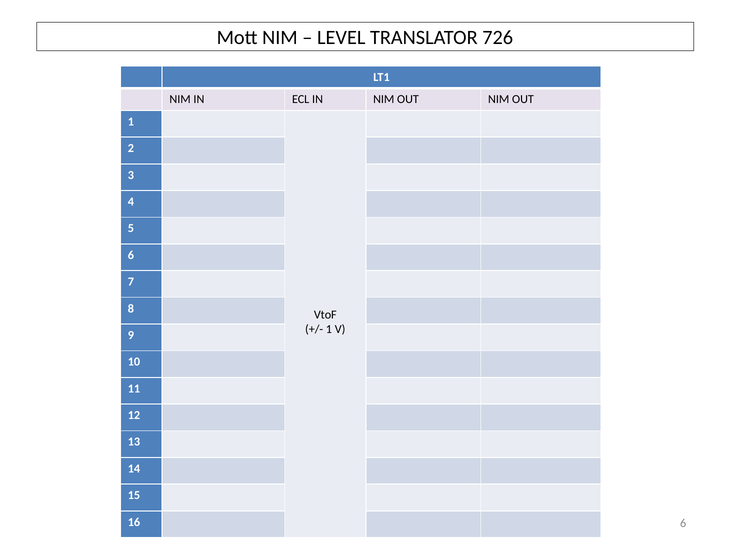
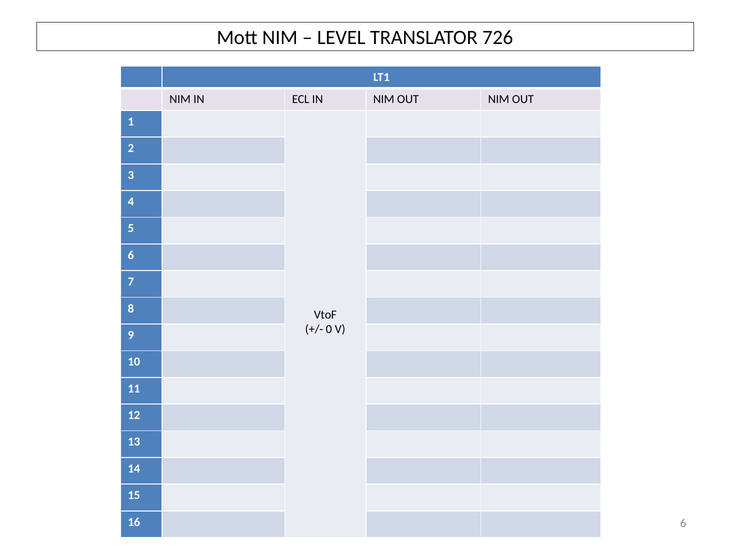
1 at (329, 329): 1 -> 0
